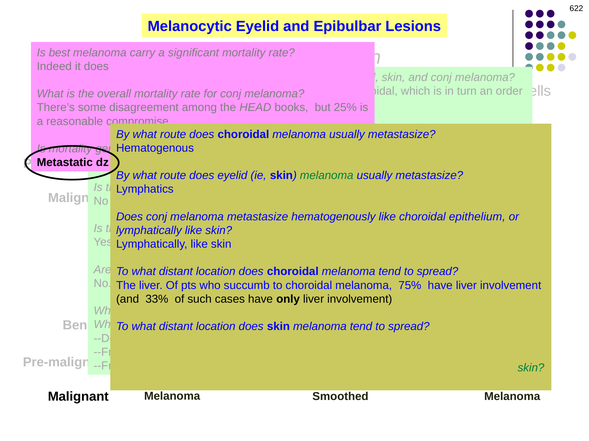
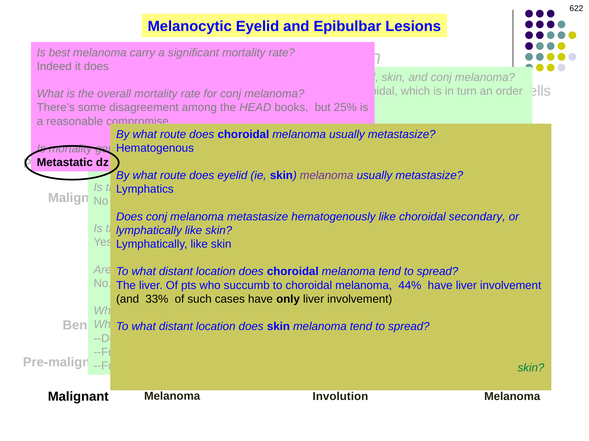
melanoma at (327, 176) colour: green -> purple
epithelium: epithelium -> secondary
75%: 75% -> 44%
Smoothed: Smoothed -> Involution
